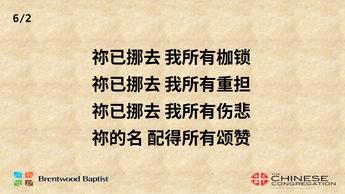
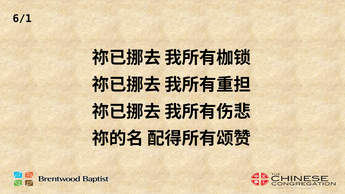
6/2: 6/2 -> 6/1
